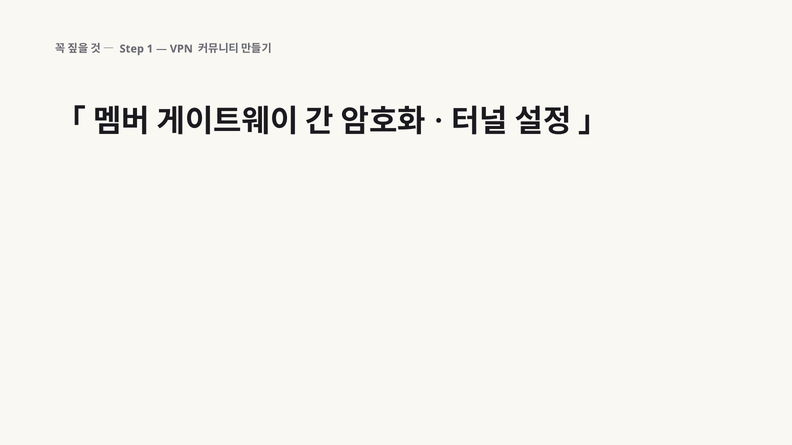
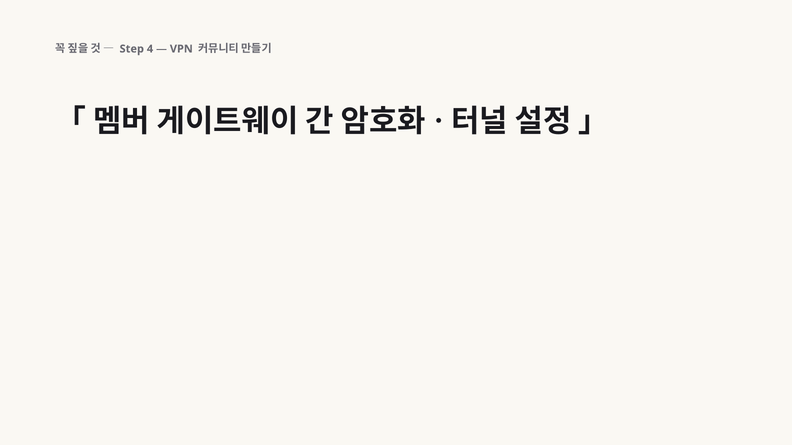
1: 1 -> 4
